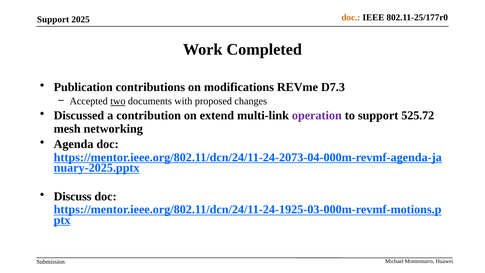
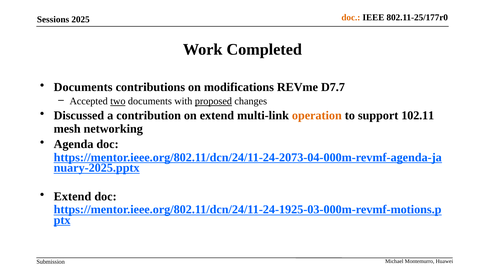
Support at (53, 19): Support -> Sessions
Publication at (83, 87): Publication -> Documents
D7.3: D7.3 -> D7.7
proposed underline: none -> present
operation colour: purple -> orange
525.72: 525.72 -> 102.11
Discuss at (73, 196): Discuss -> Extend
